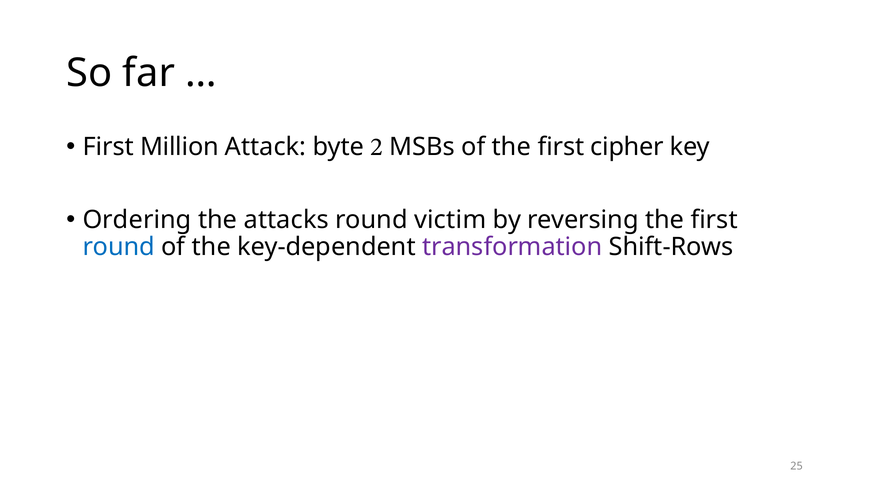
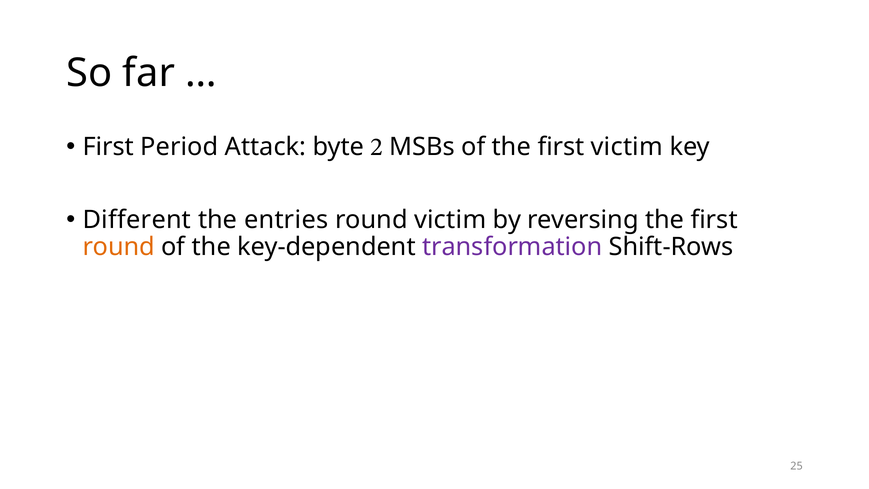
Million: Million -> Period
first cipher: cipher -> victim
Ordering: Ordering -> Different
attacks: attacks -> entries
round at (119, 247) colour: blue -> orange
